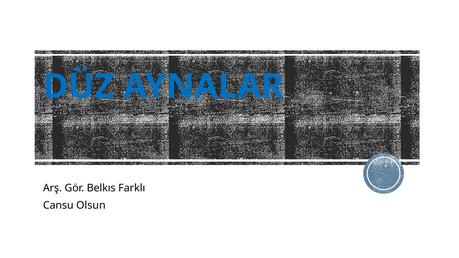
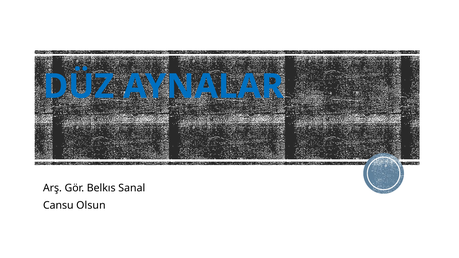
Farklı: Farklı -> Sanal
